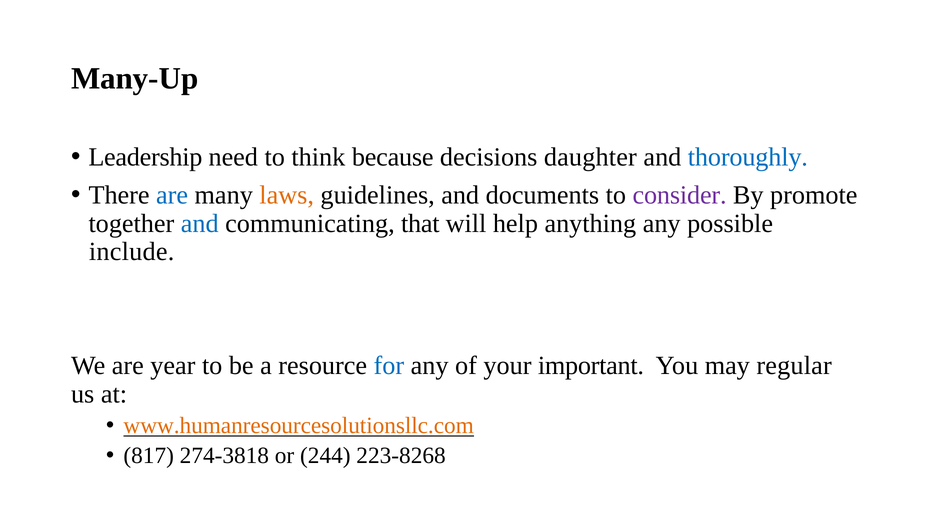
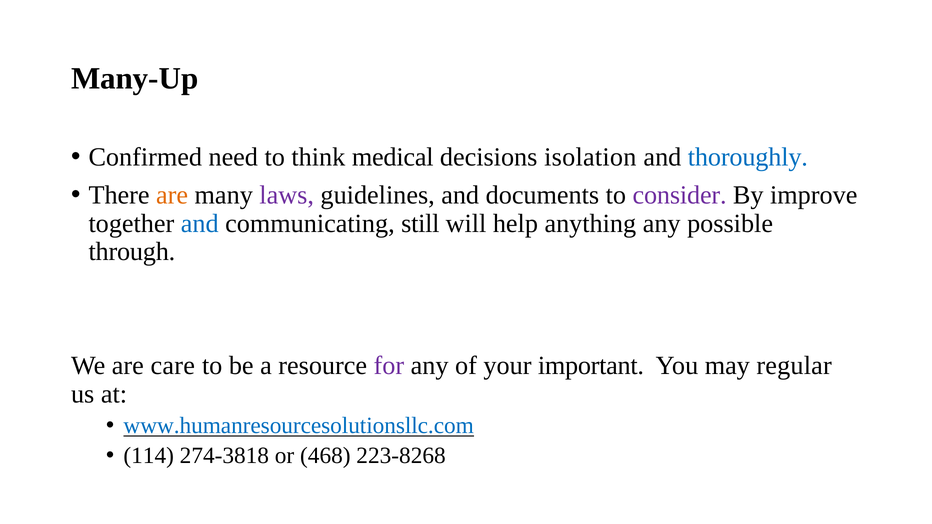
Leadership: Leadership -> Confirmed
because: because -> medical
daughter: daughter -> isolation
are at (172, 195) colour: blue -> orange
laws colour: orange -> purple
promote: promote -> improve
that: that -> still
include: include -> through
year: year -> care
for colour: blue -> purple
www.humanresourcesolutionsllc.com colour: orange -> blue
817: 817 -> 114
244: 244 -> 468
